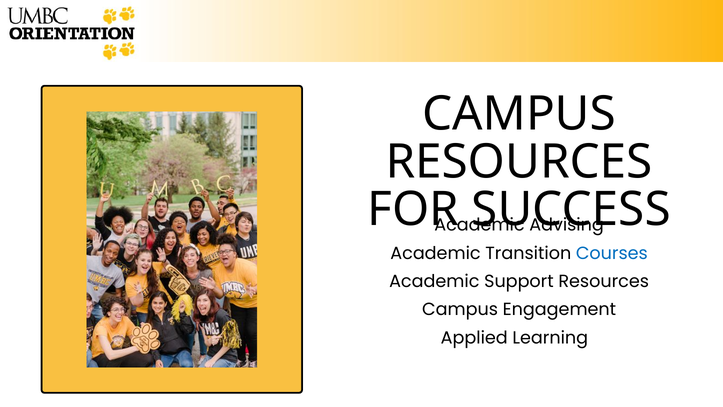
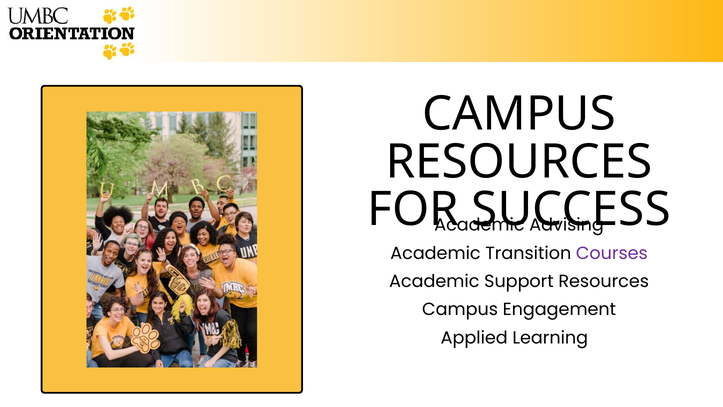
Courses colour: blue -> purple
